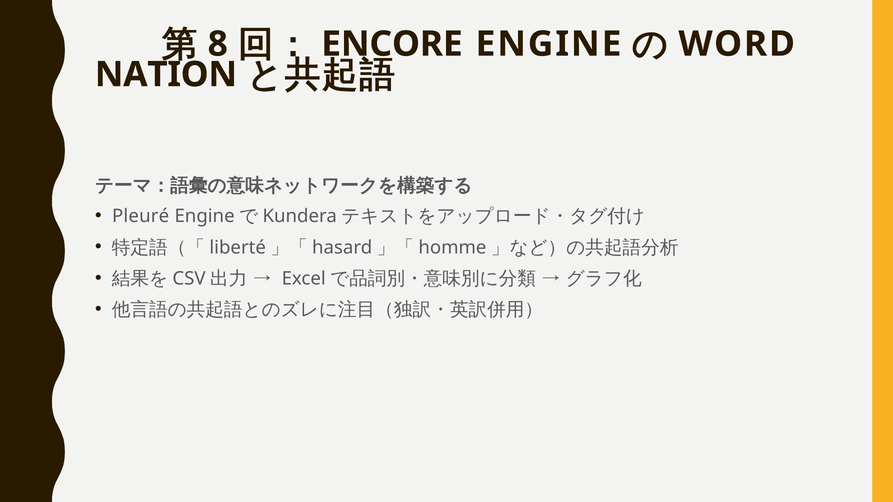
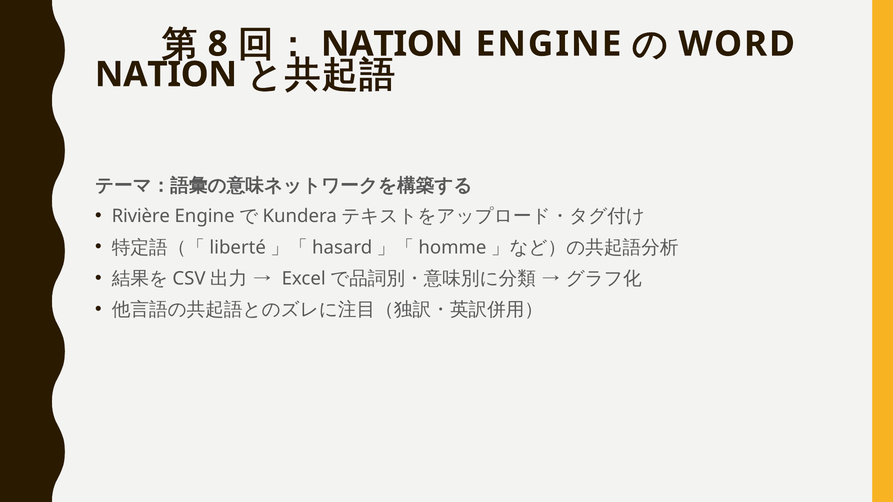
ENCORE at (392, 44): ENCORE -> NATION
Pleuré: Pleuré -> Rivière
